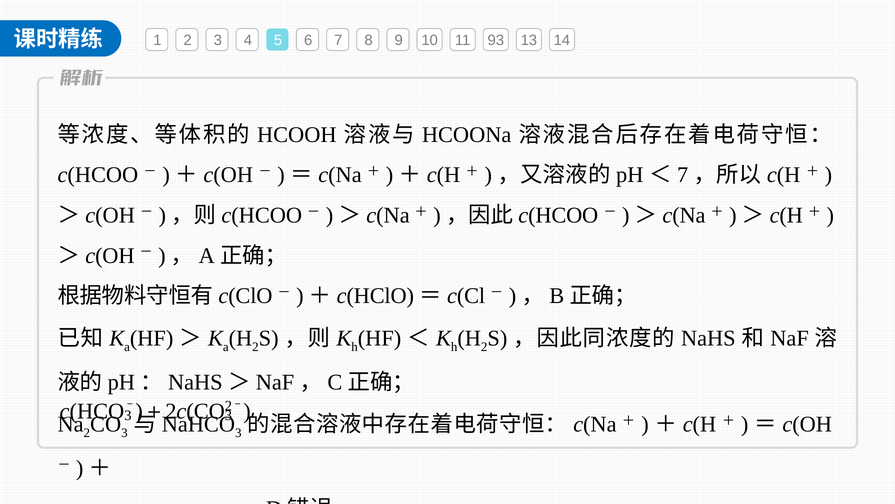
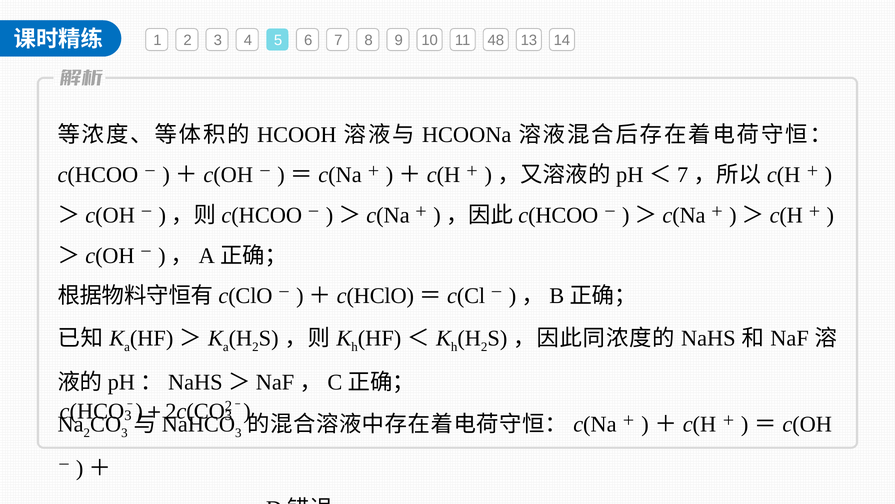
93: 93 -> 48
